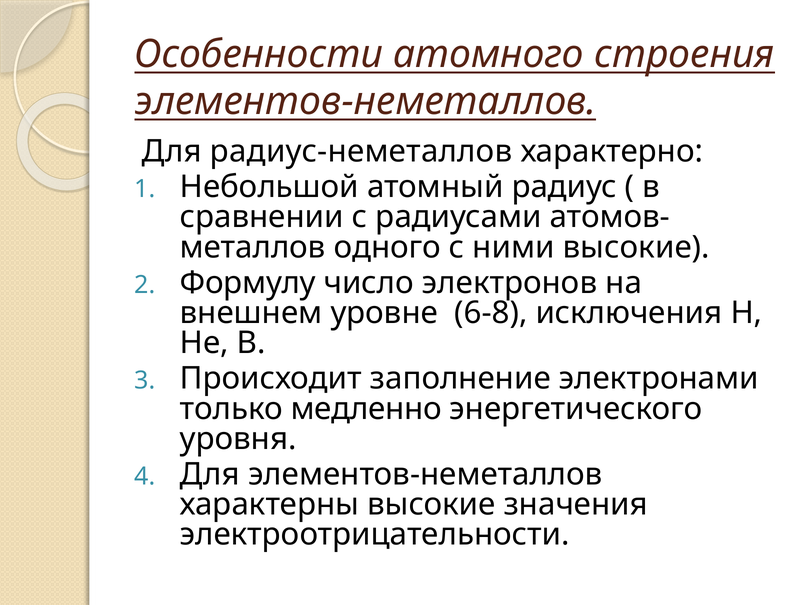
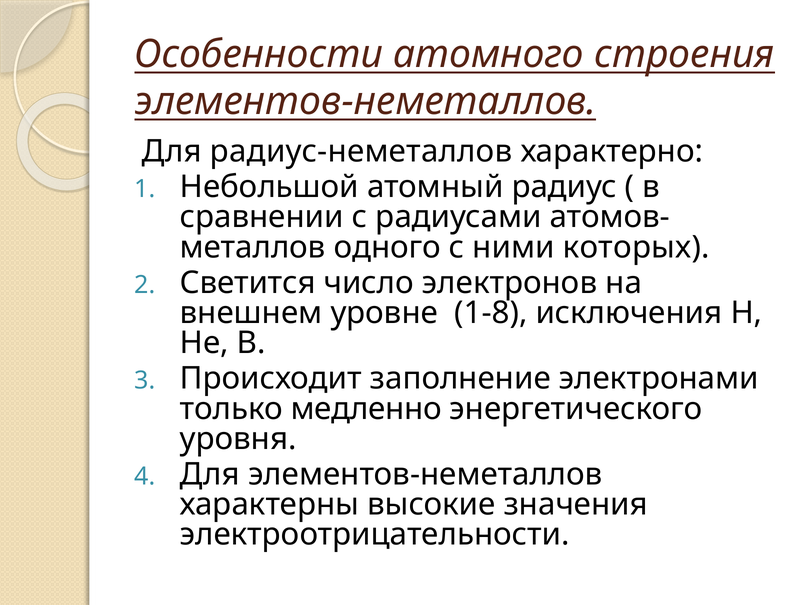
ними высокие: высокие -> которых
Формулу: Формулу -> Светится
6-8: 6-8 -> 1-8
